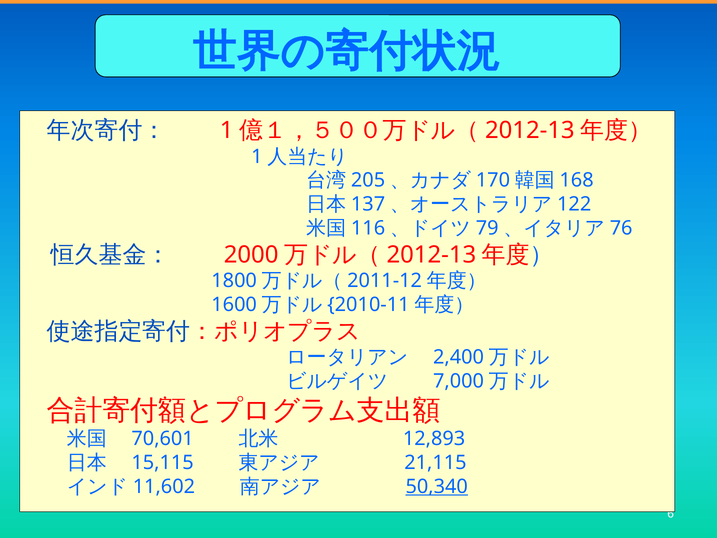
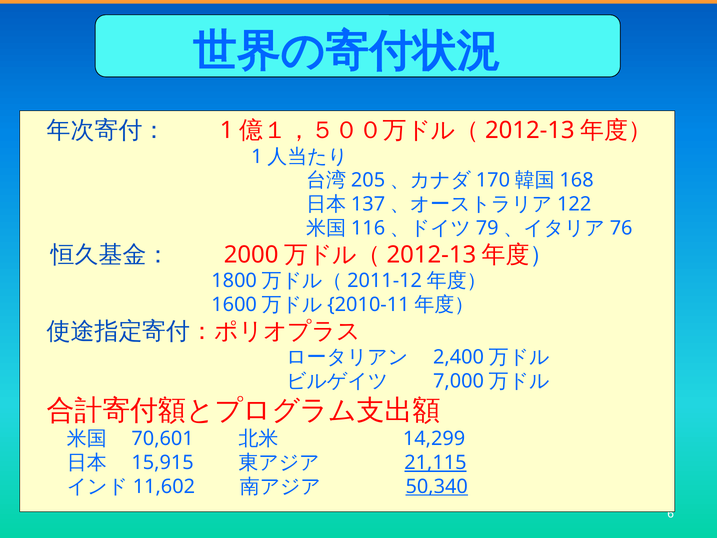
12,893: 12,893 -> 14,299
15,115: 15,115 -> 15,915
21,115 underline: none -> present
